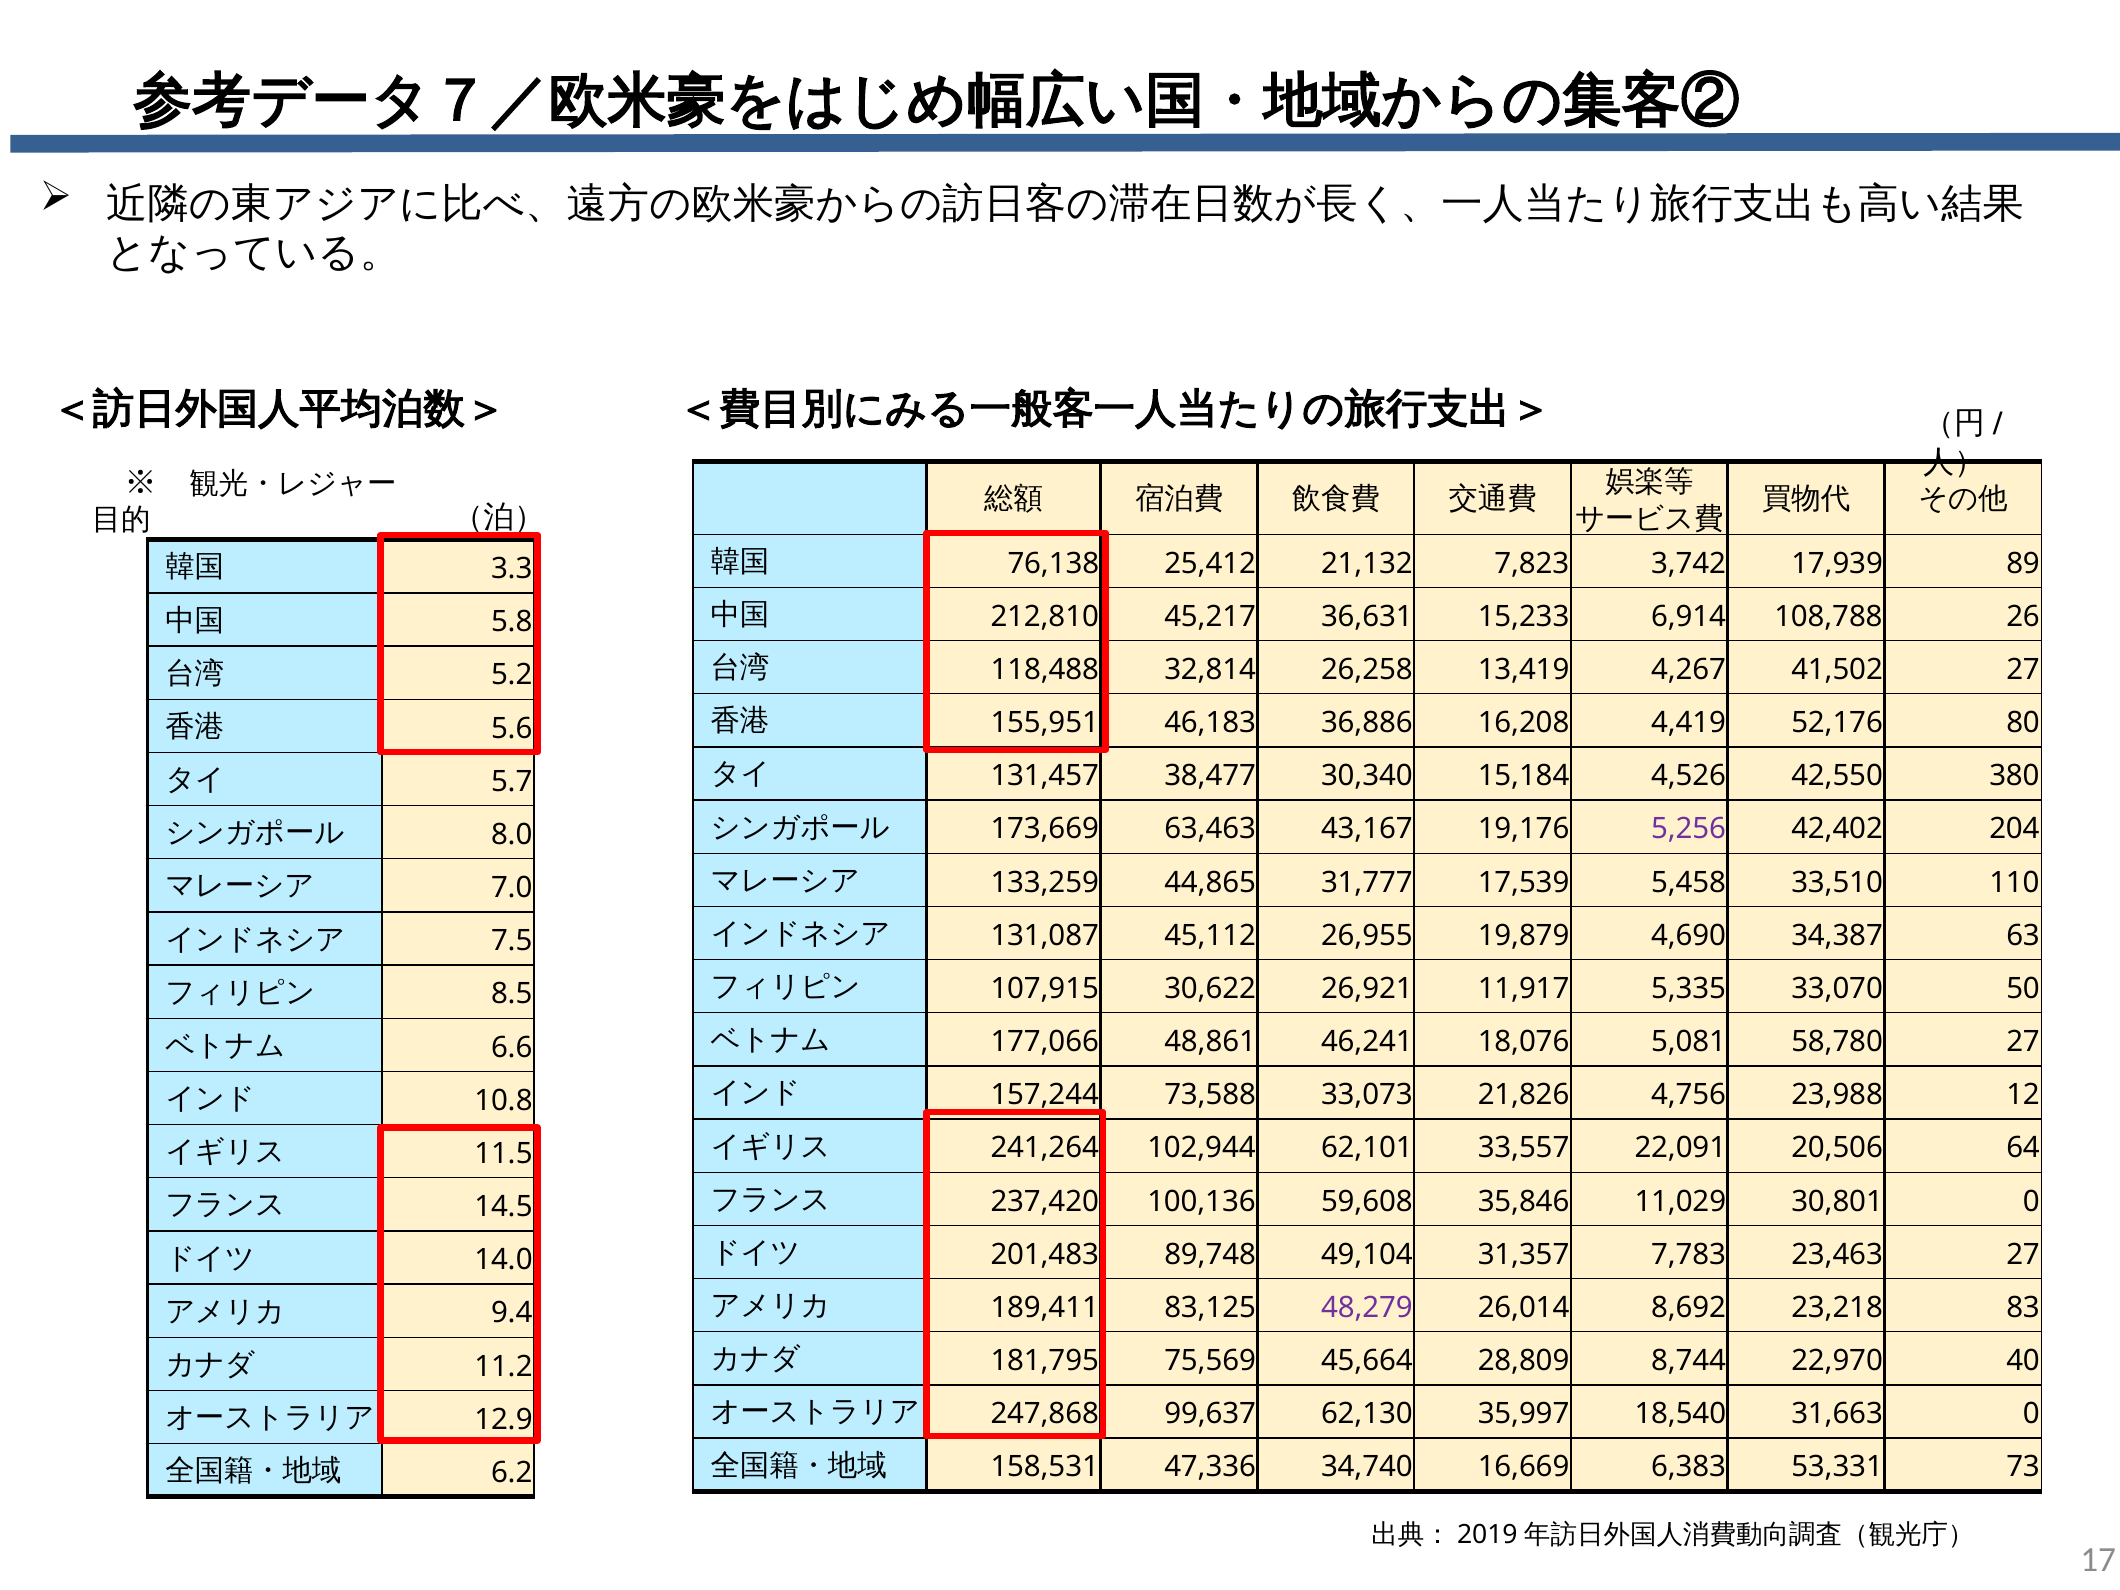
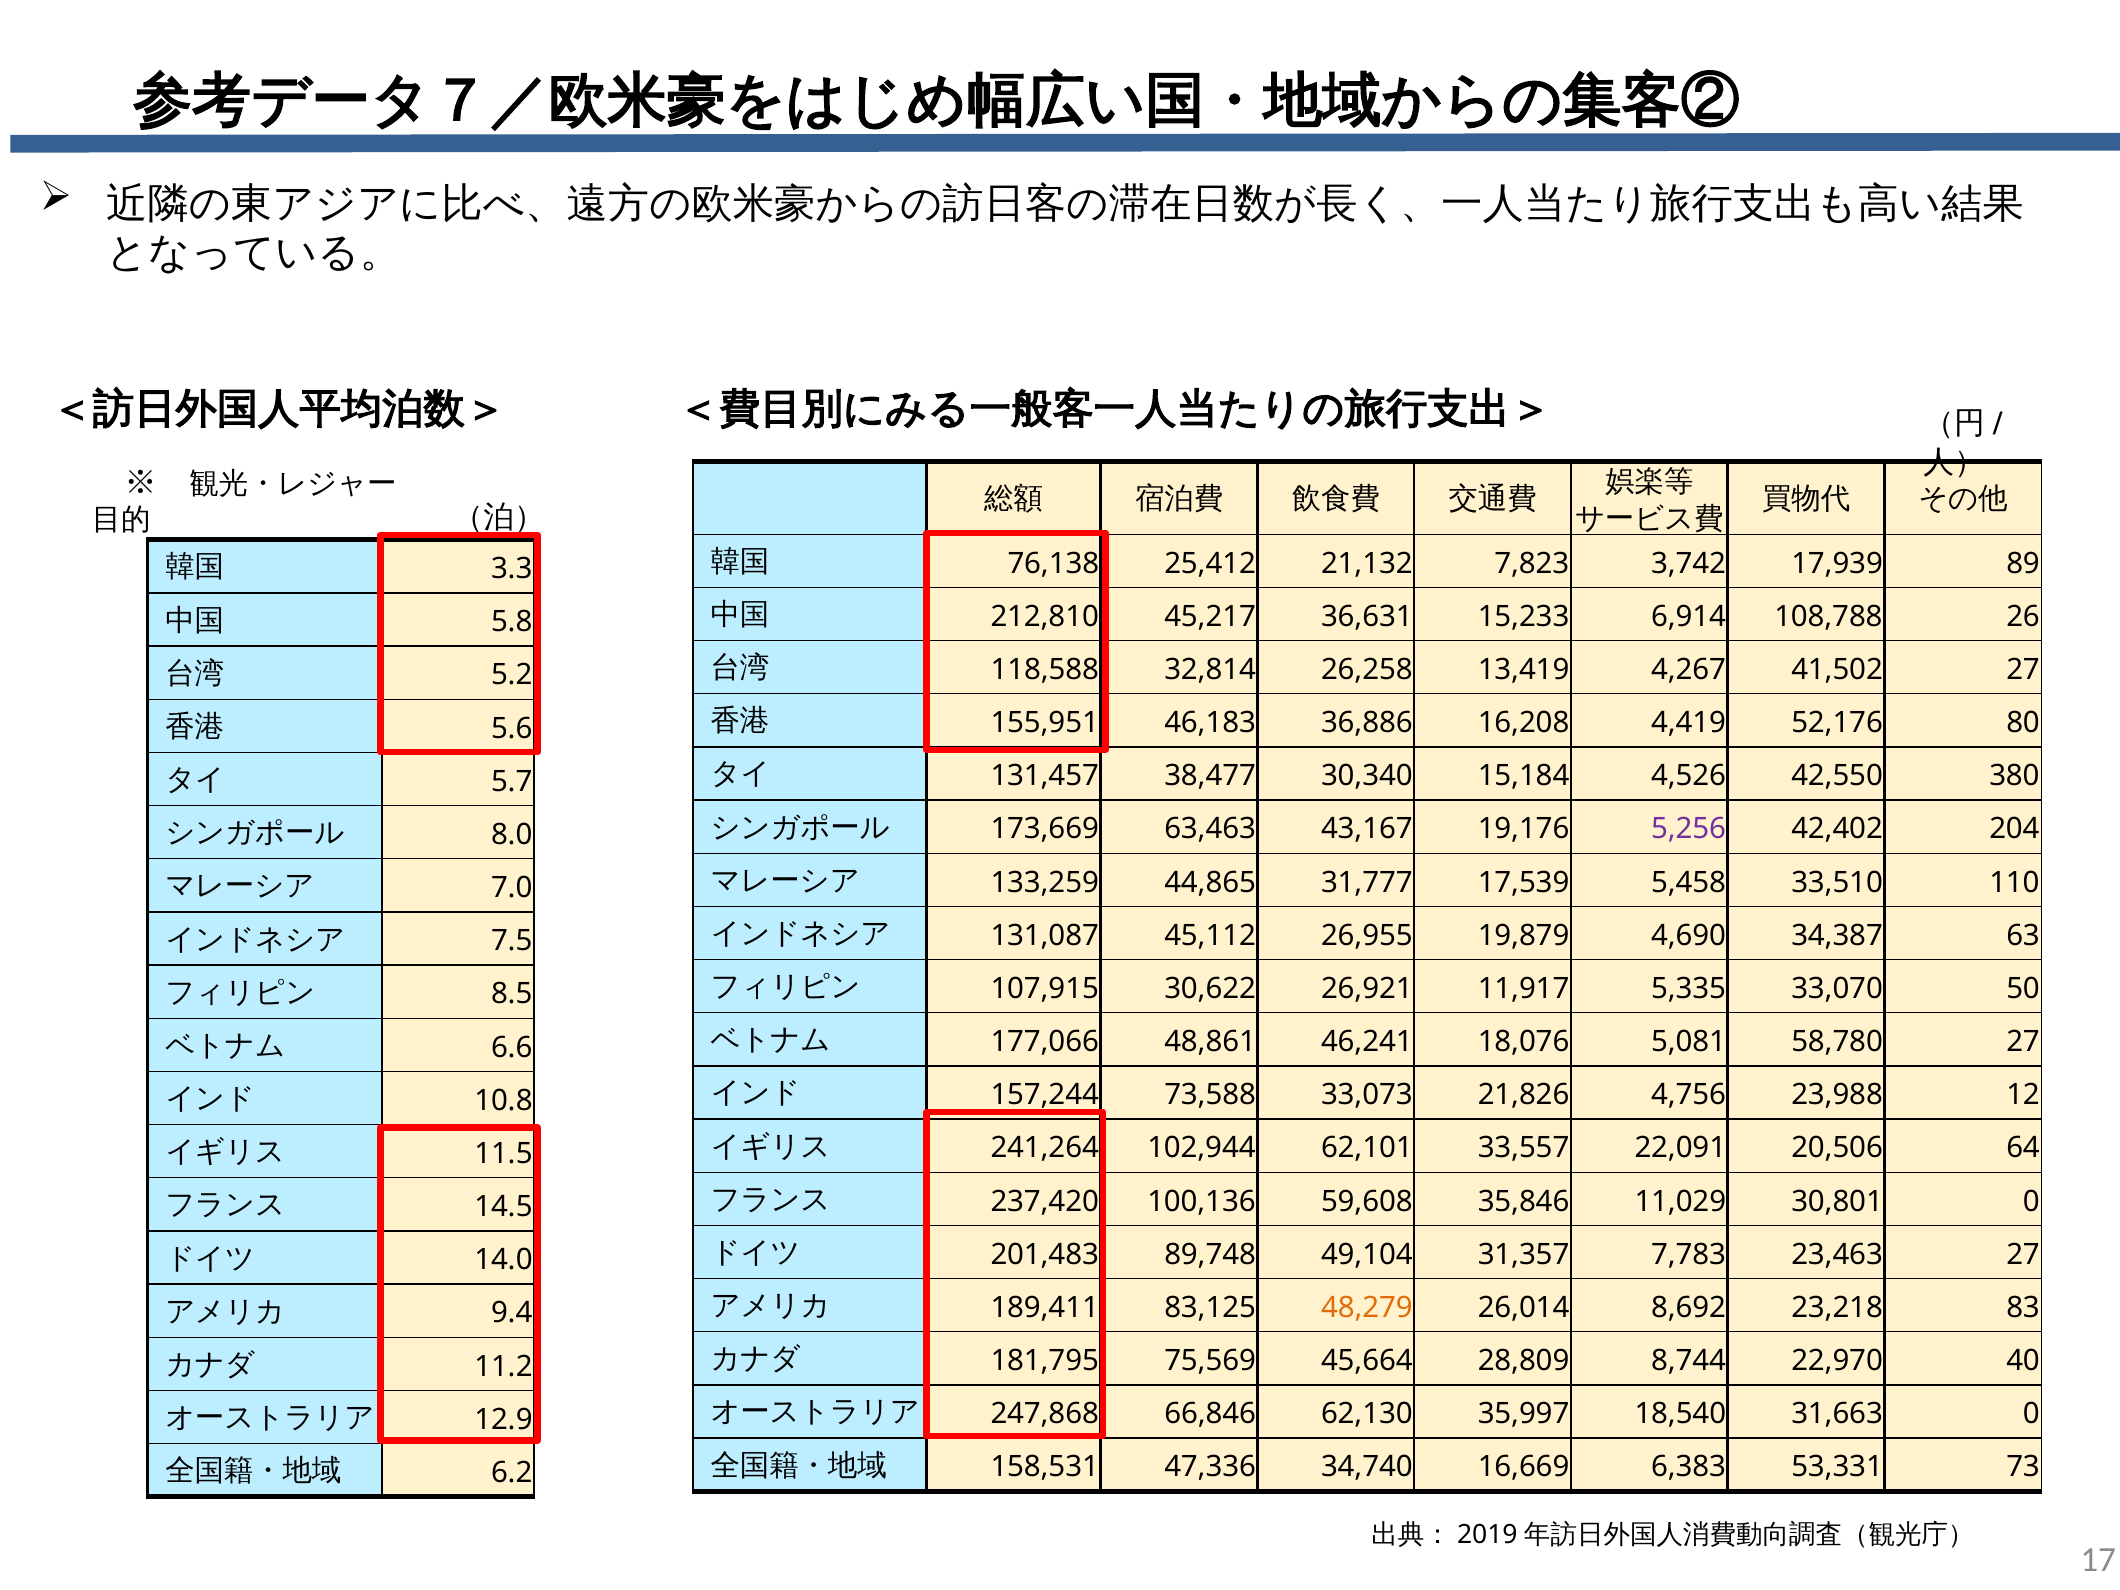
118,488: 118,488 -> 118,588
48,279 colour: purple -> orange
99,637: 99,637 -> 66,846
